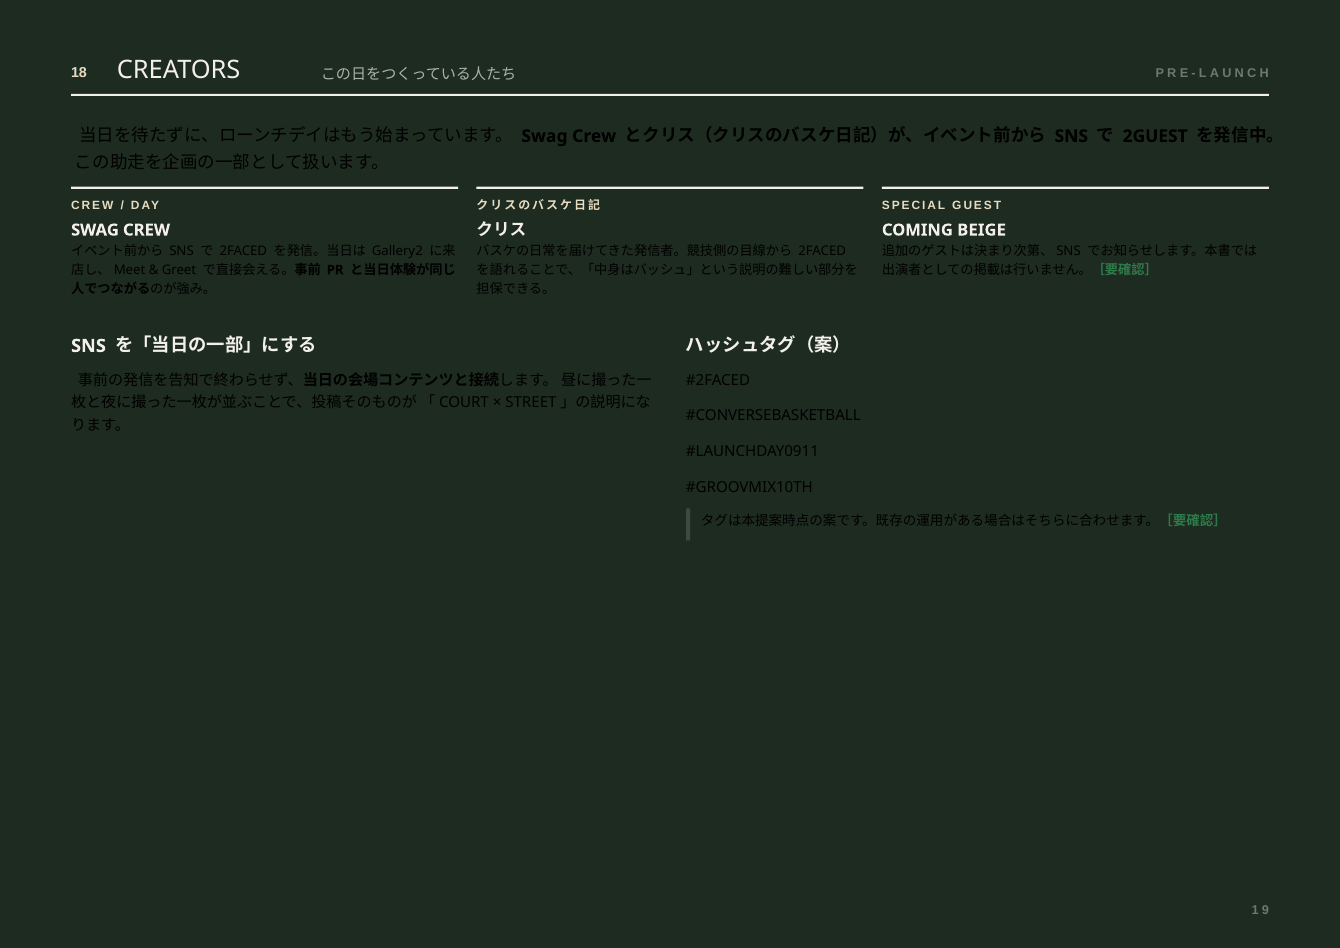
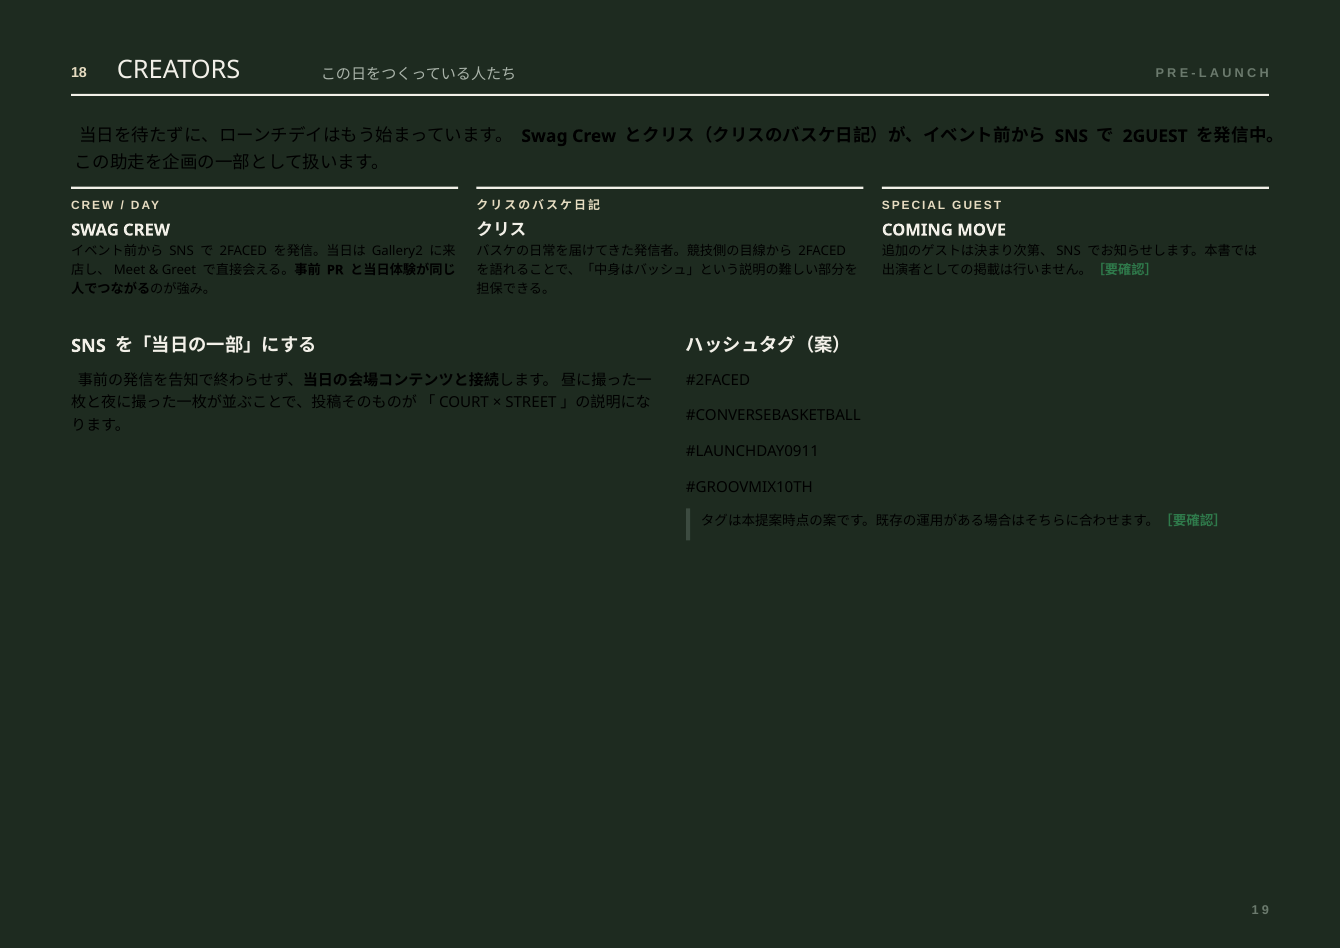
BEIGE: BEIGE -> MOVE
